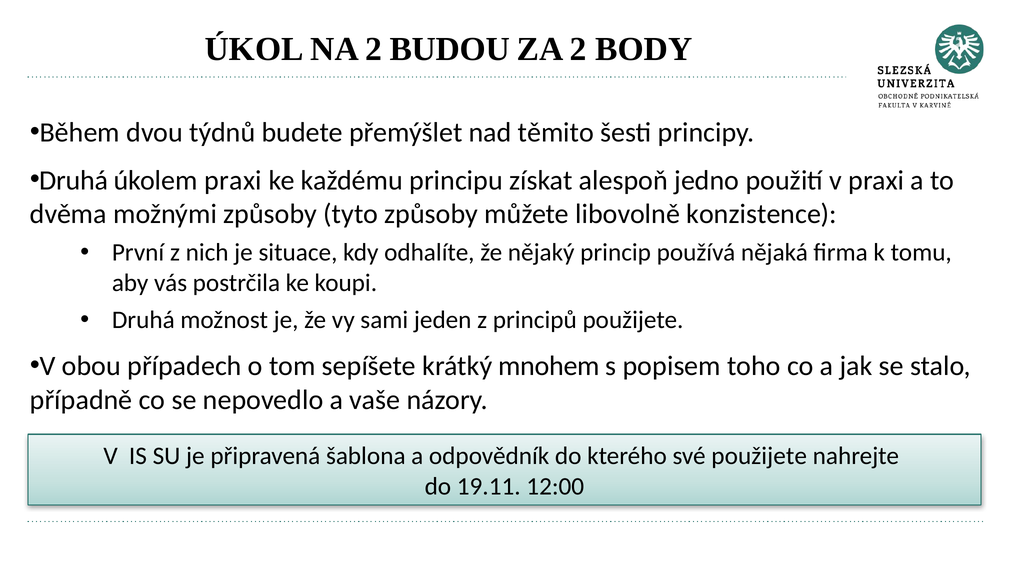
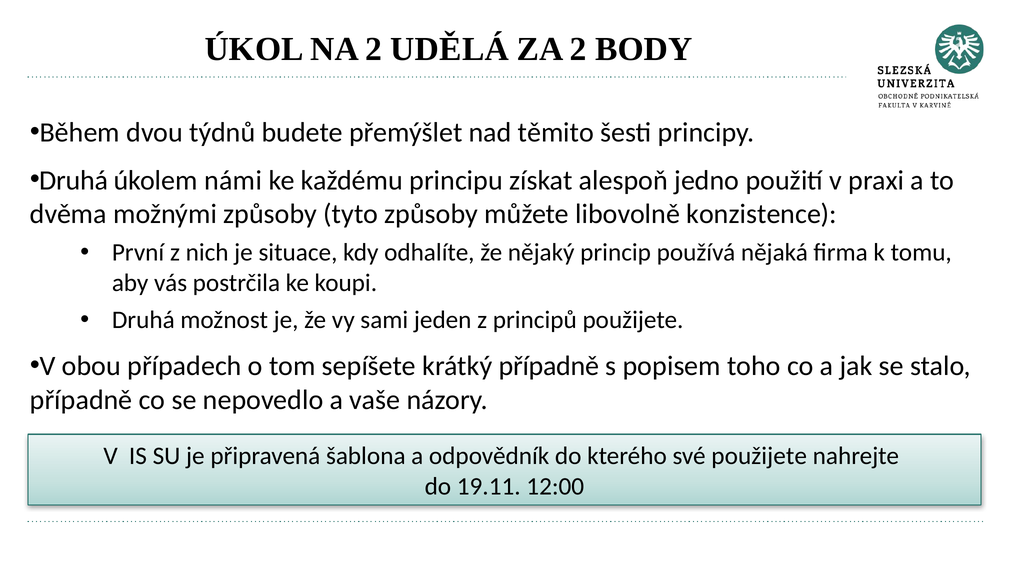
BUDOU: BUDOU -> UDĚLÁ
úkolem praxi: praxi -> námi
krátký mnohem: mnohem -> případně
